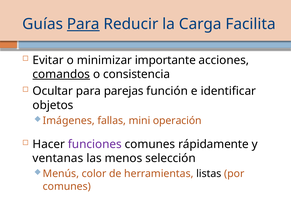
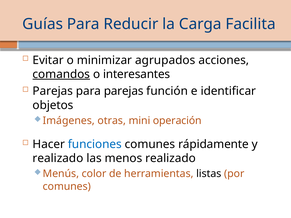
Para at (83, 24) underline: present -> none
importante: importante -> agrupados
consistencia: consistencia -> interesantes
Ocultar at (53, 91): Ocultar -> Parejas
fallas: fallas -> otras
funciones colour: purple -> blue
ventanas at (58, 158): ventanas -> realizado
menos selección: selección -> realizado
